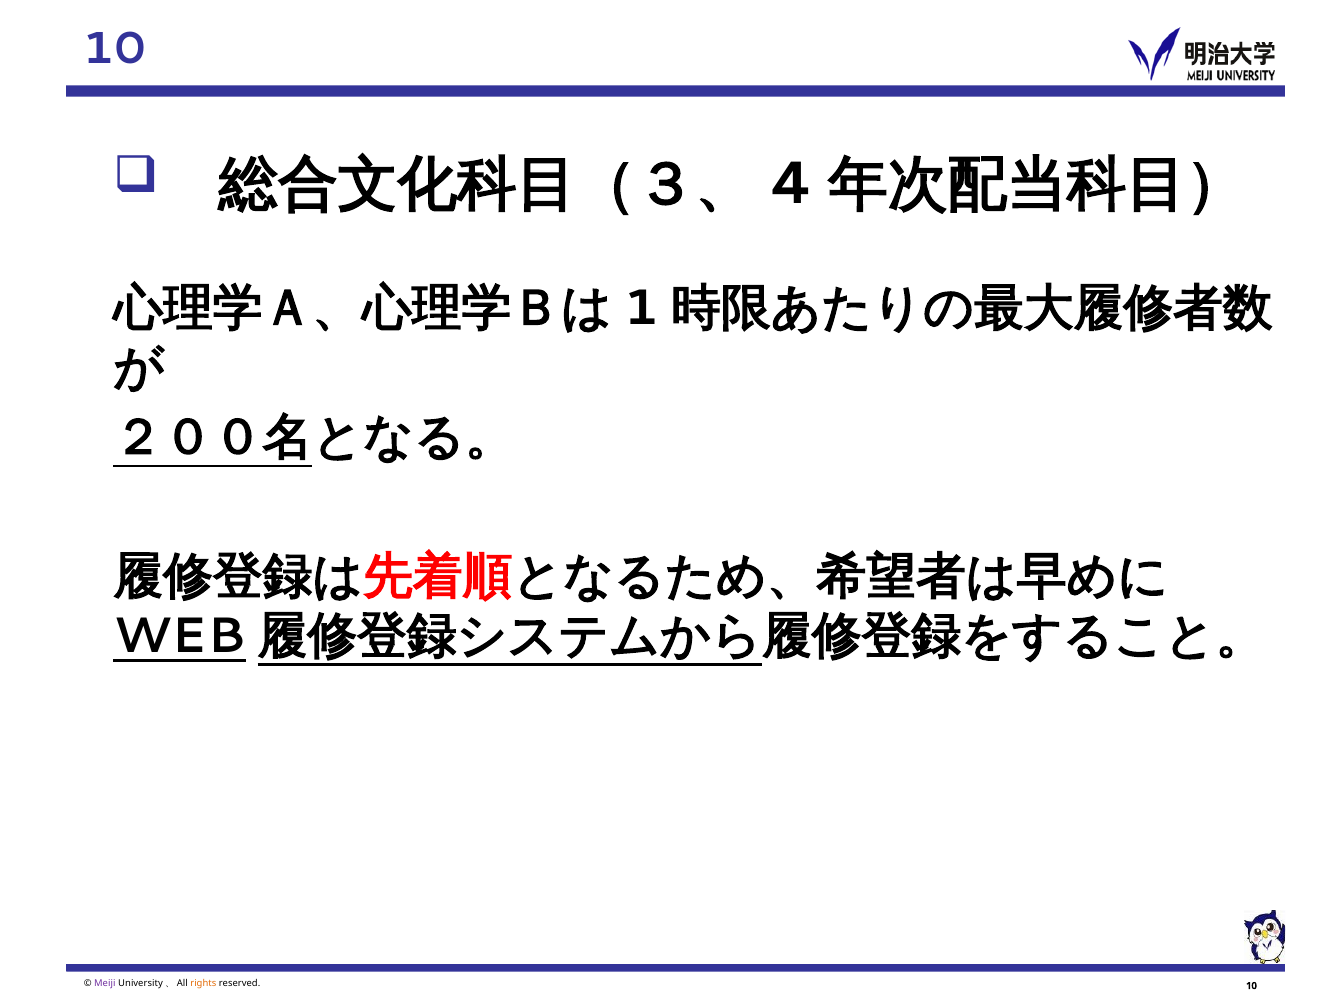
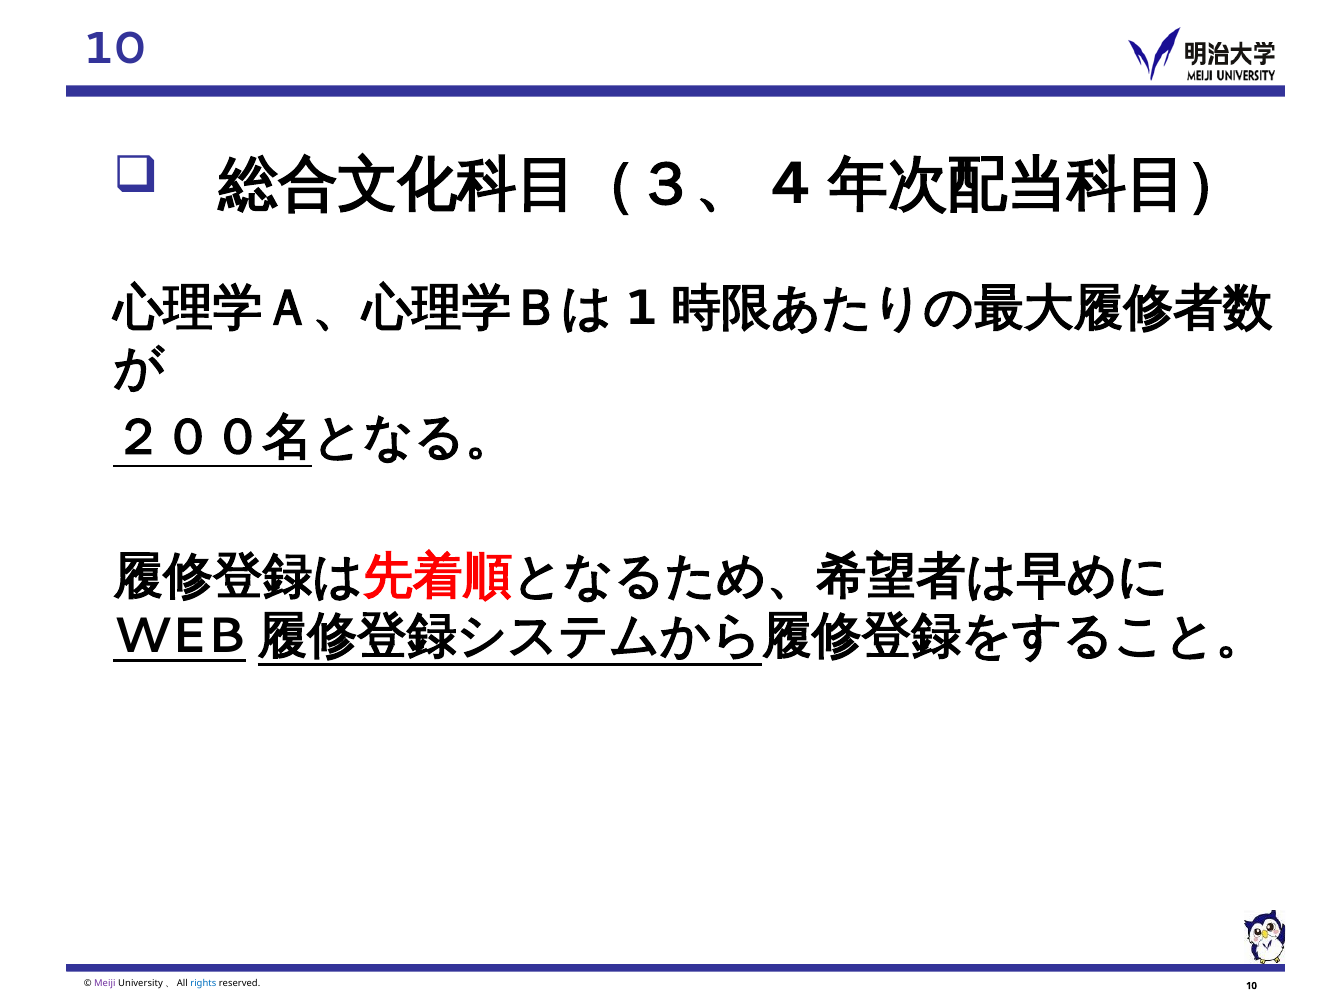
rights colour: orange -> blue
